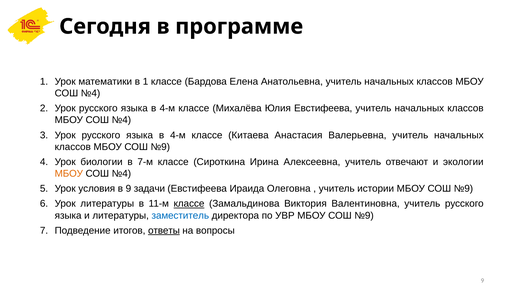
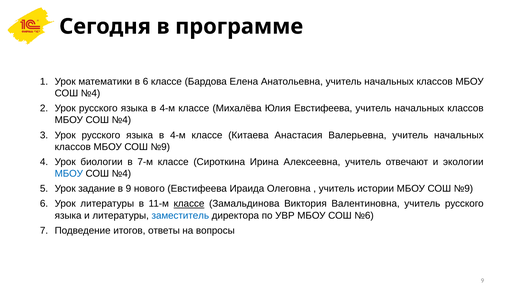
в 1: 1 -> 6
МБОУ at (69, 174) colour: orange -> blue
условия: условия -> задание
задачи: задачи -> нового
УВР МБОУ СОШ №9: №9 -> №6
ответы underline: present -> none
